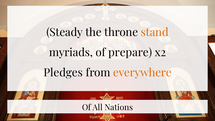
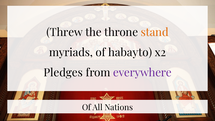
Steady: Steady -> Threw
prepare: prepare -> habayto
everywhere colour: orange -> purple
